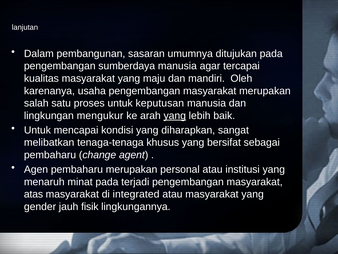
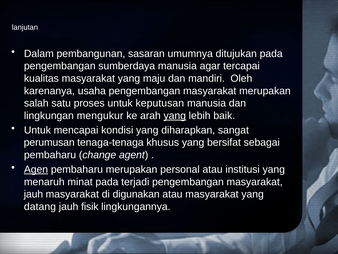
melibatkan: melibatkan -> perumusan
Agen underline: none -> present
atas at (33, 194): atas -> jauh
integrated: integrated -> digunakan
gender: gender -> datang
